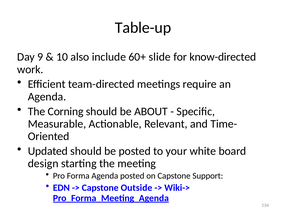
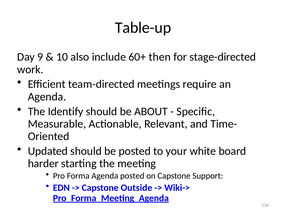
slide: slide -> then
know-directed: know-directed -> stage-directed
Corning: Corning -> Identify
design: design -> harder
